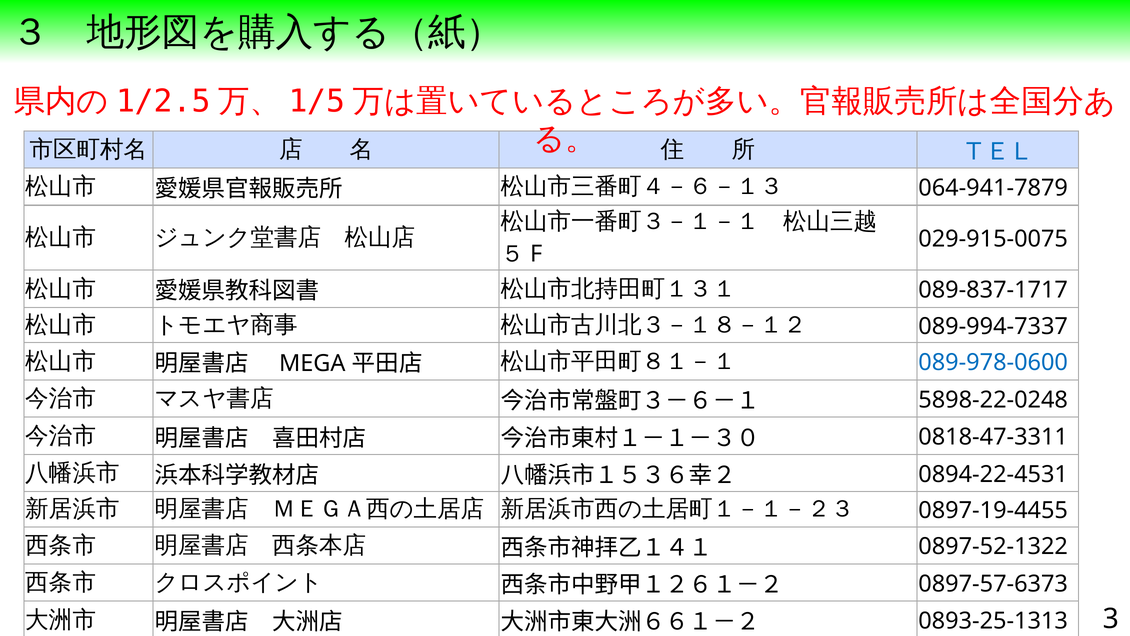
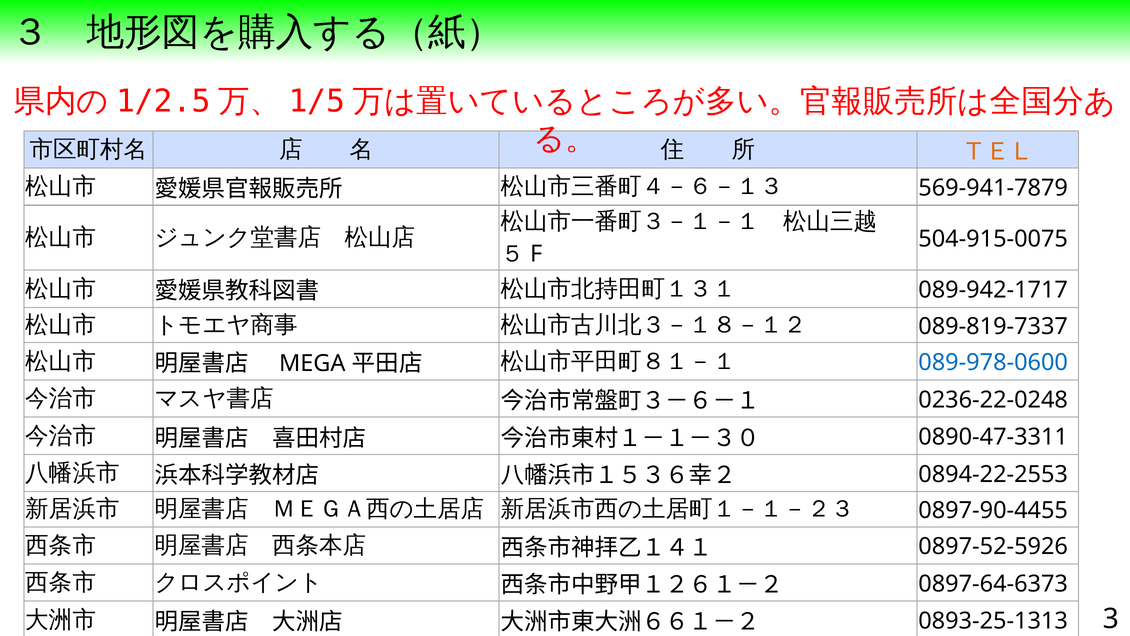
ＴＥＬ colour: blue -> orange
064-941-7879: 064-941-7879 -> 569-941-7879
029-915-0075: 029-915-0075 -> 504-915-0075
089-837-1717: 089-837-1717 -> 089-942-1717
089-994-7337: 089-994-7337 -> 089-819-7337
5898-22-0248: 5898-22-0248 -> 0236-22-0248
0818-47-3311: 0818-47-3311 -> 0890-47-3311
0894-22-4531: 0894-22-4531 -> 0894-22-2553
0897-19-4455: 0897-19-4455 -> 0897-90-4455
0897-52-1322: 0897-52-1322 -> 0897-52-5926
0897-57-6373: 0897-57-6373 -> 0897-64-6373
